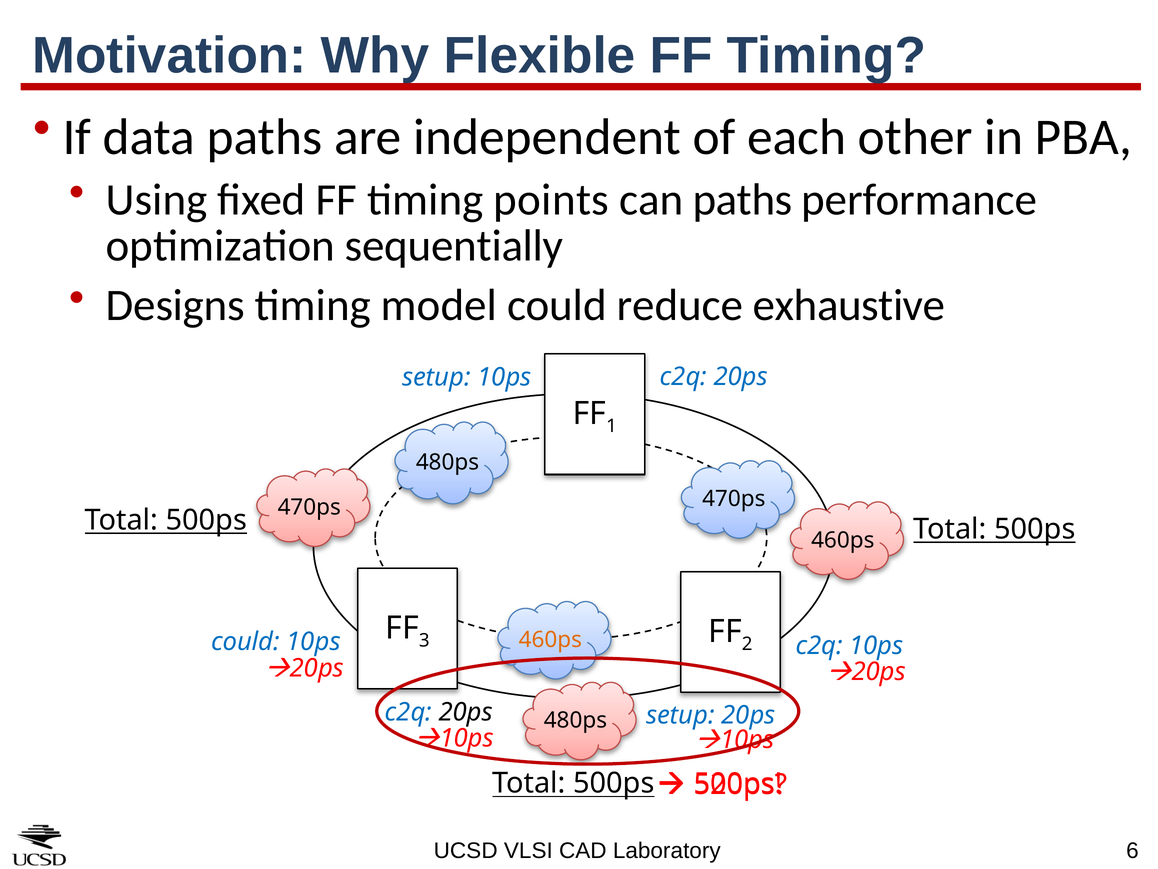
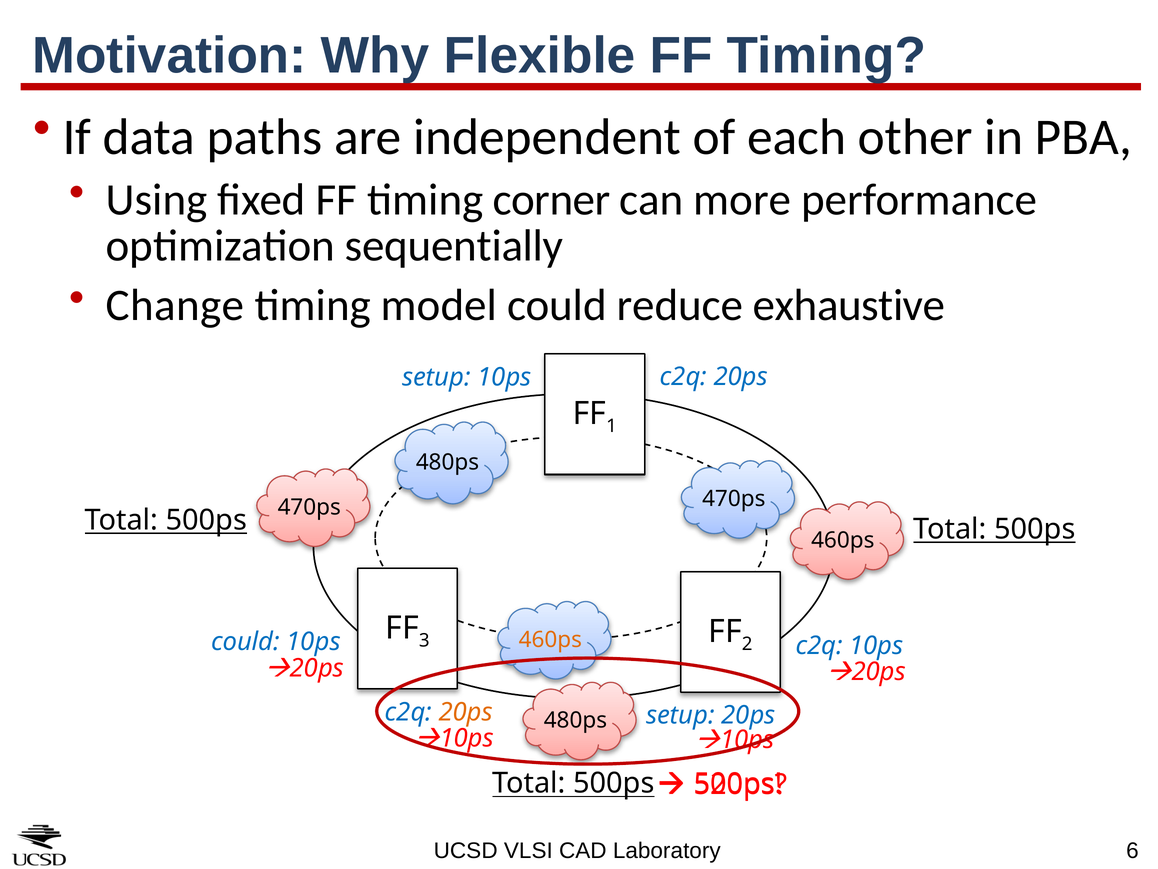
points: points -> corner
can paths: paths -> more
Designs: Designs -> Change
20ps at (466, 712) colour: black -> orange
